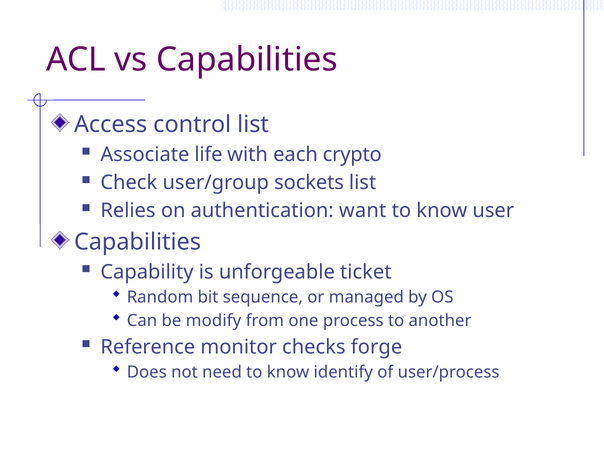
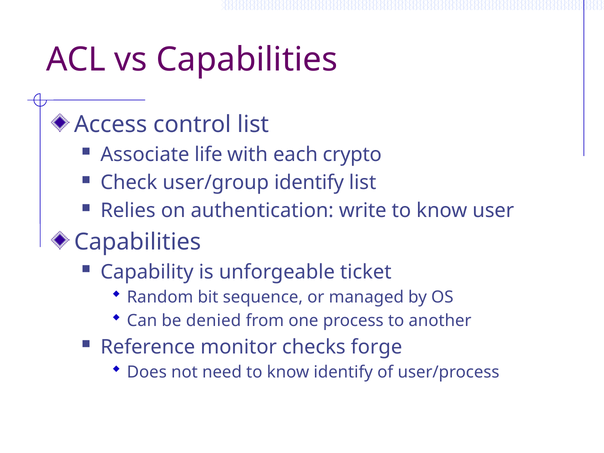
user/group sockets: sockets -> identify
want: want -> write
modify: modify -> denied
